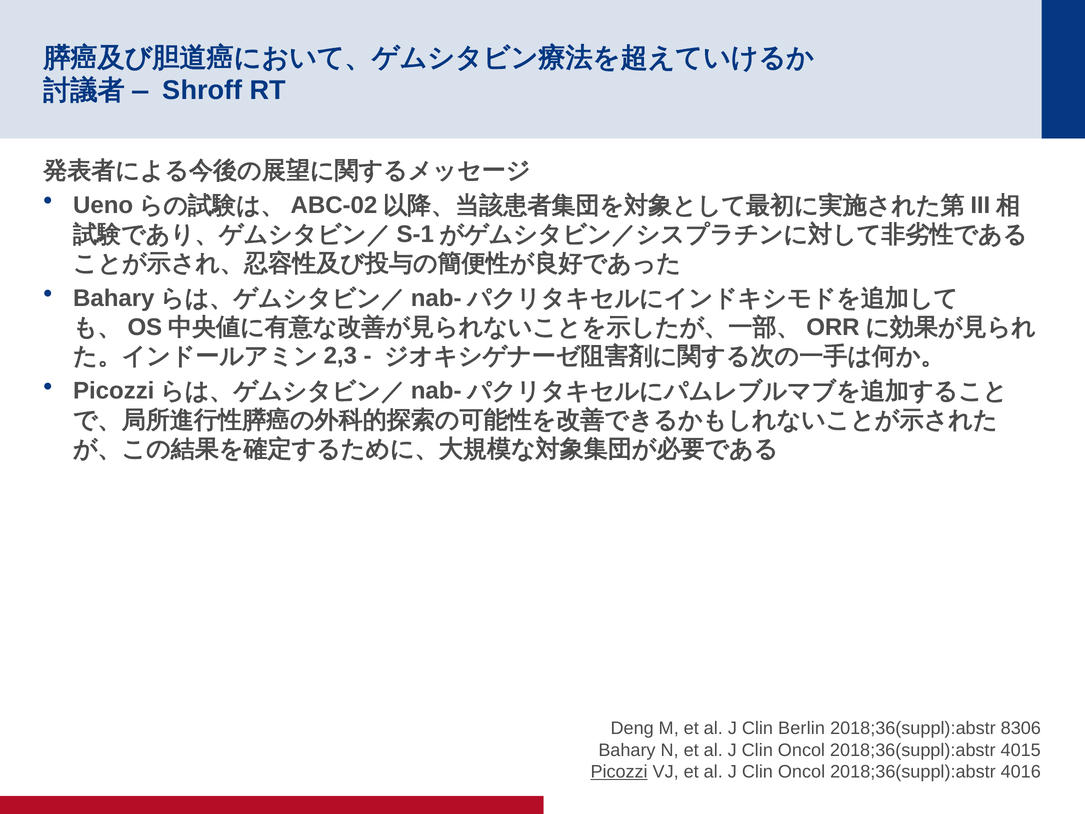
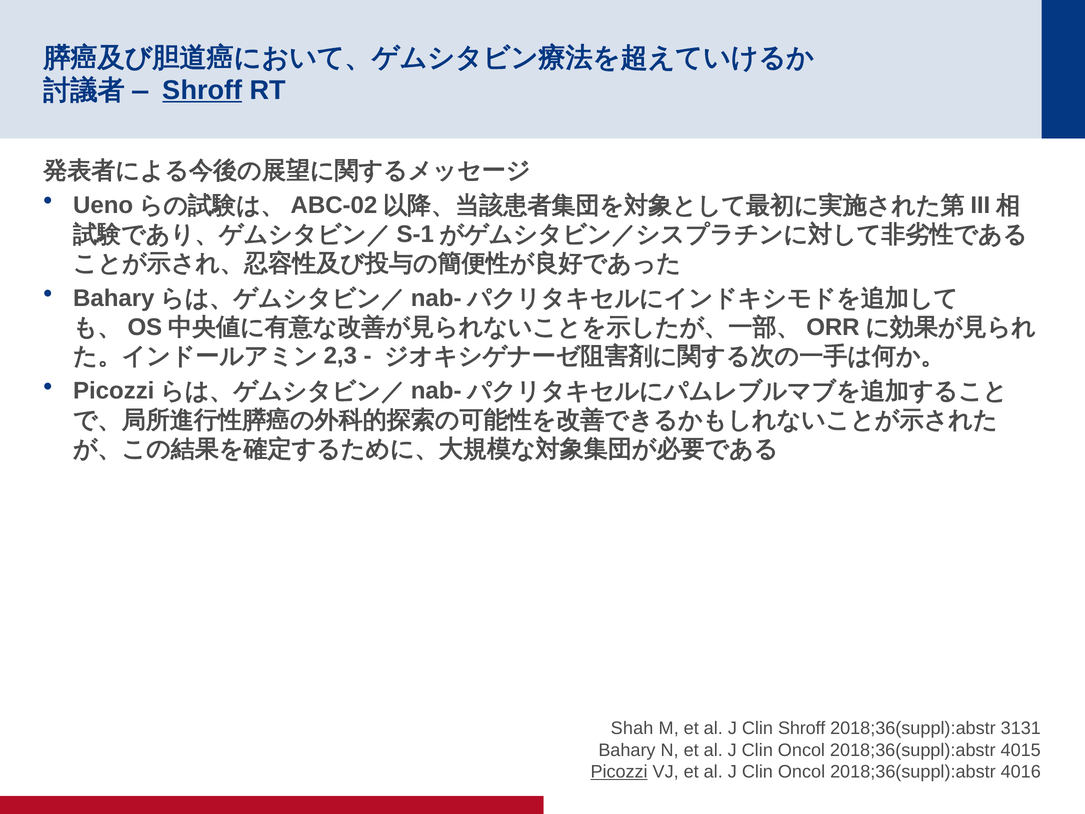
Shroff at (202, 90) underline: none -> present
Deng: Deng -> Shah
Clin Berlin: Berlin -> Shroff
8306: 8306 -> 3131
